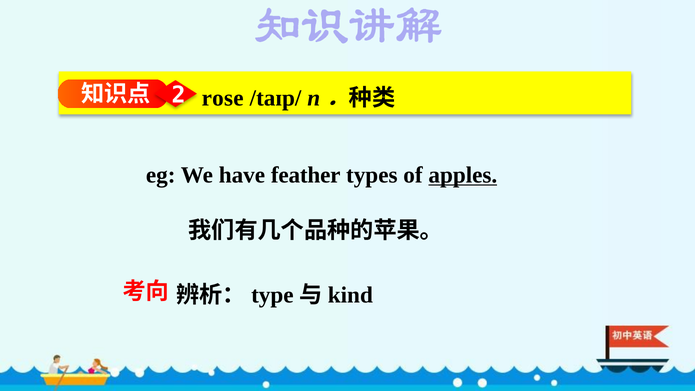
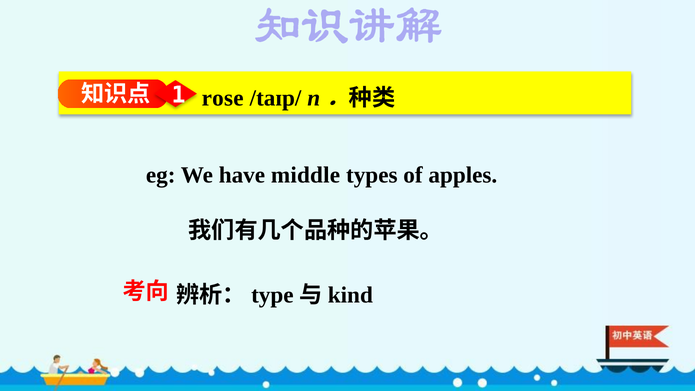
2: 2 -> 1
feather: feather -> middle
apples underline: present -> none
